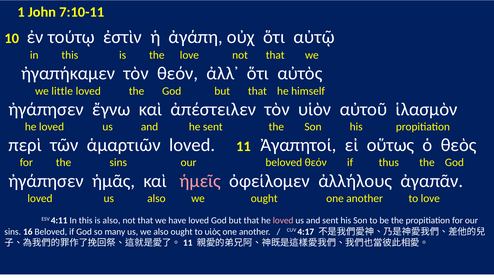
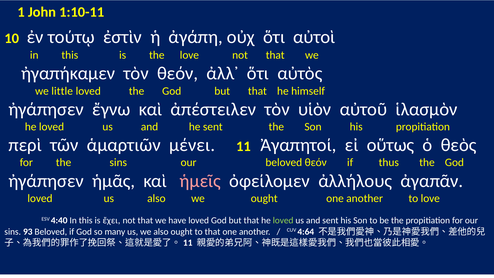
7:10-11: 7:10-11 -> 1:10-11
αὐτῷ: αὐτῷ -> αὐτοὶ
ἁμαρτιῶν loved: loved -> μένει
4:11: 4:11 -> 4:40
is also: also -> ἔχει
loved at (283, 221) colour: pink -> light green
16: 16 -> 93
to υἱὸς: υἱὸς -> that
4:17: 4:17 -> 4:64
